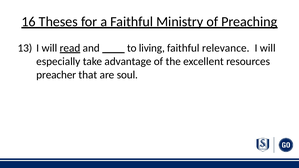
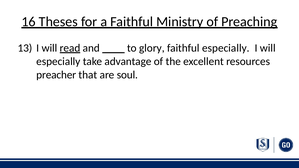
living: living -> glory
faithful relevance: relevance -> especially
